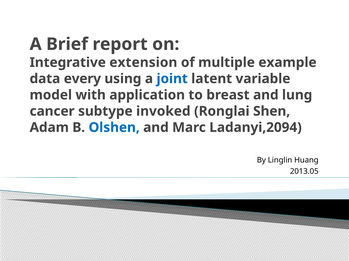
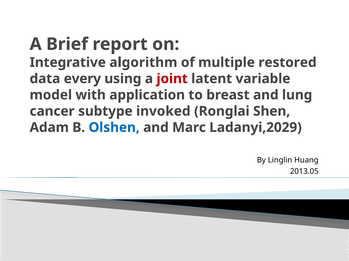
extension: extension -> algorithm
example: example -> restored
joint colour: blue -> red
Ladanyi,2094: Ladanyi,2094 -> Ladanyi,2029
